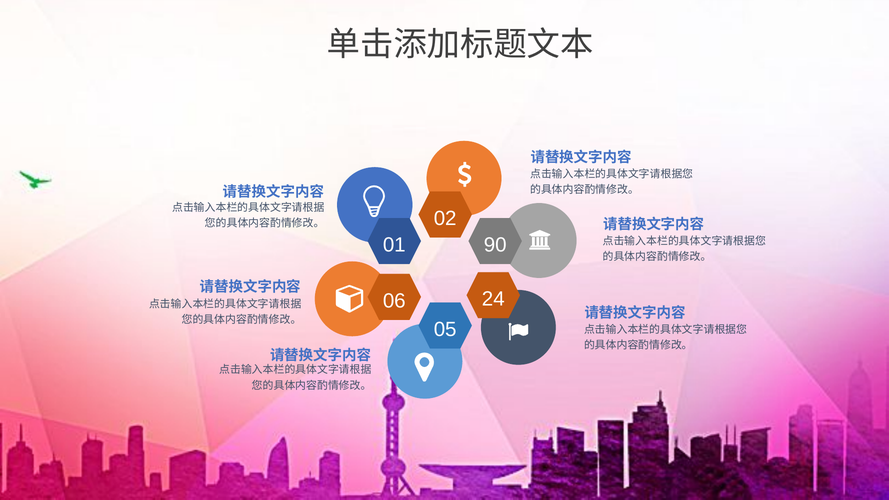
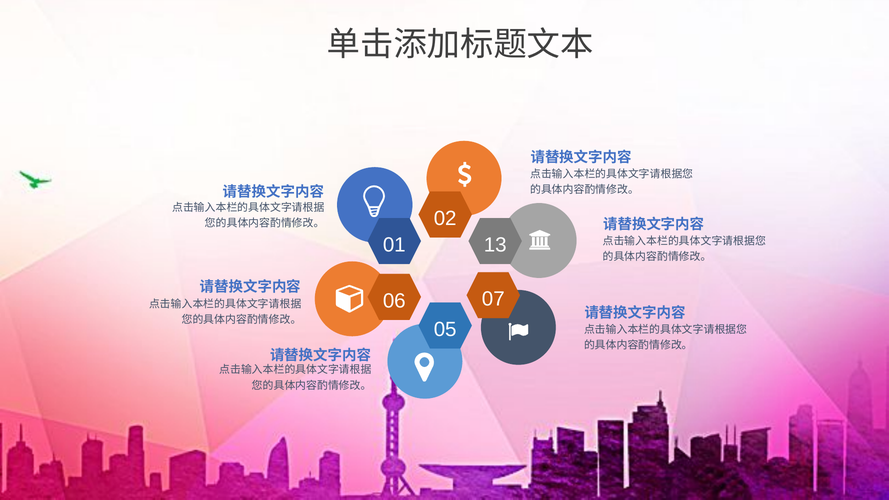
90: 90 -> 13
24: 24 -> 07
